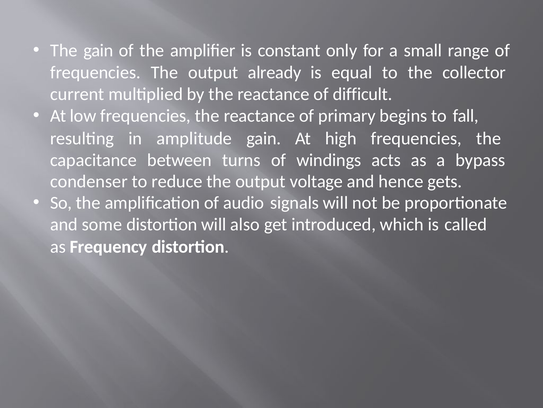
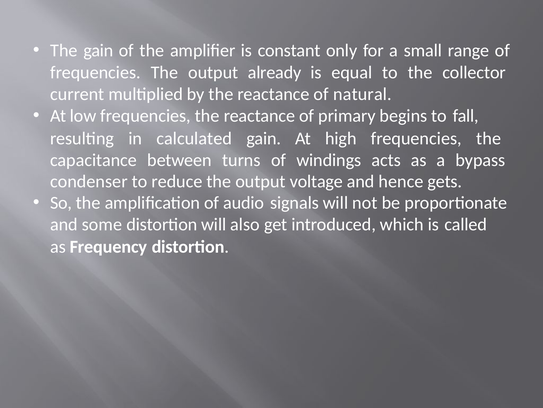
difficult: difficult -> natural
amplitude: amplitude -> calculated
